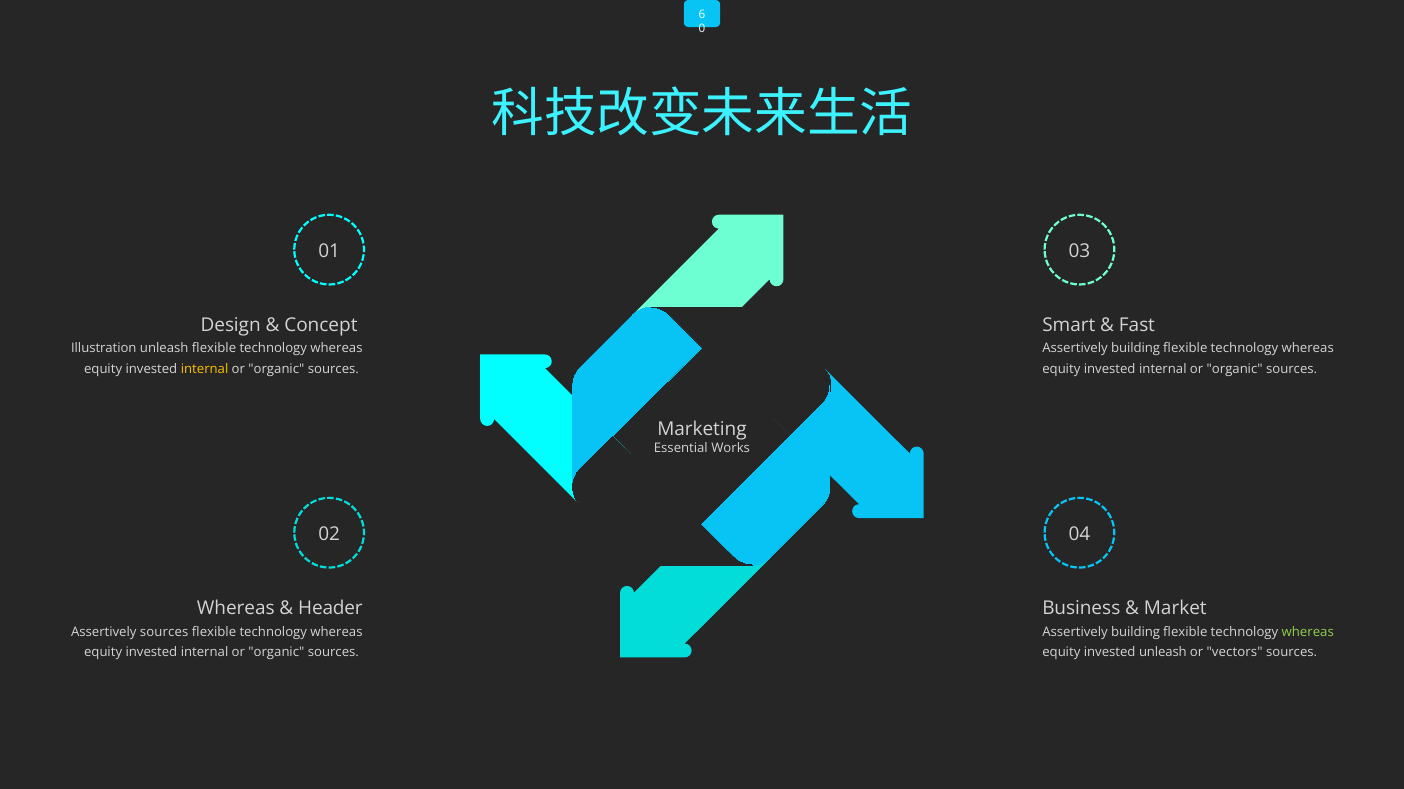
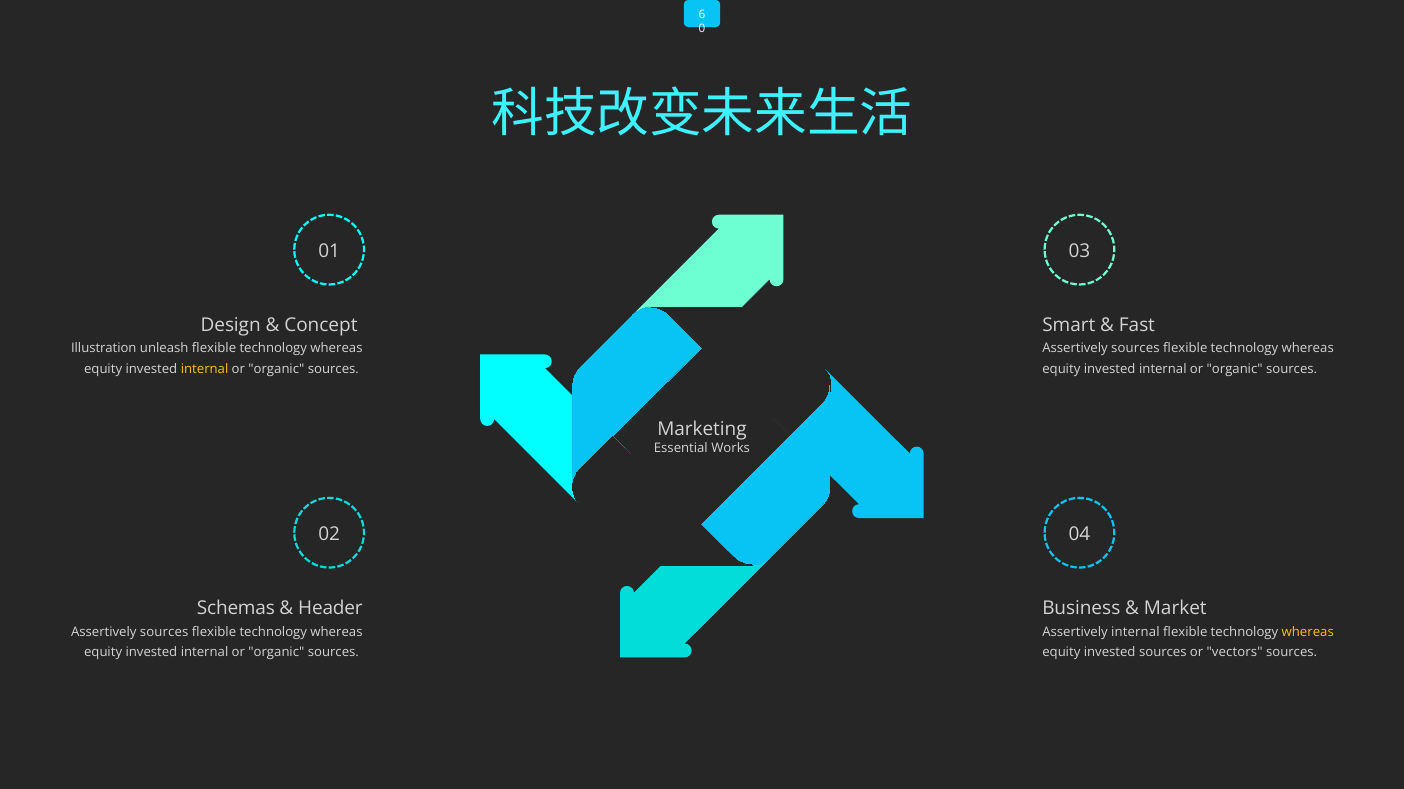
building at (1136, 349): building -> sources
Whereas at (236, 609): Whereas -> Schemas
building at (1136, 632): building -> internal
whereas at (1308, 632) colour: light green -> yellow
invested unleash: unleash -> sources
